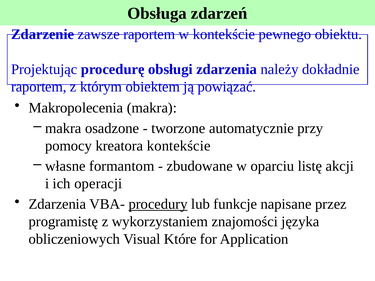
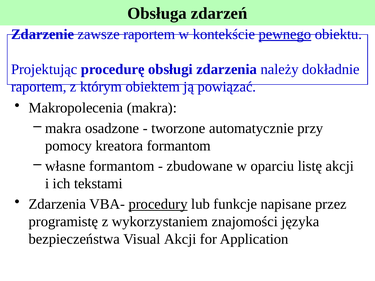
pewnego underline: none -> present
kreatora kontekście: kontekście -> formantom
operacji: operacji -> tekstami
obliczeniowych: obliczeniowych -> bezpieczeństwa
Visual Które: Które -> Akcji
